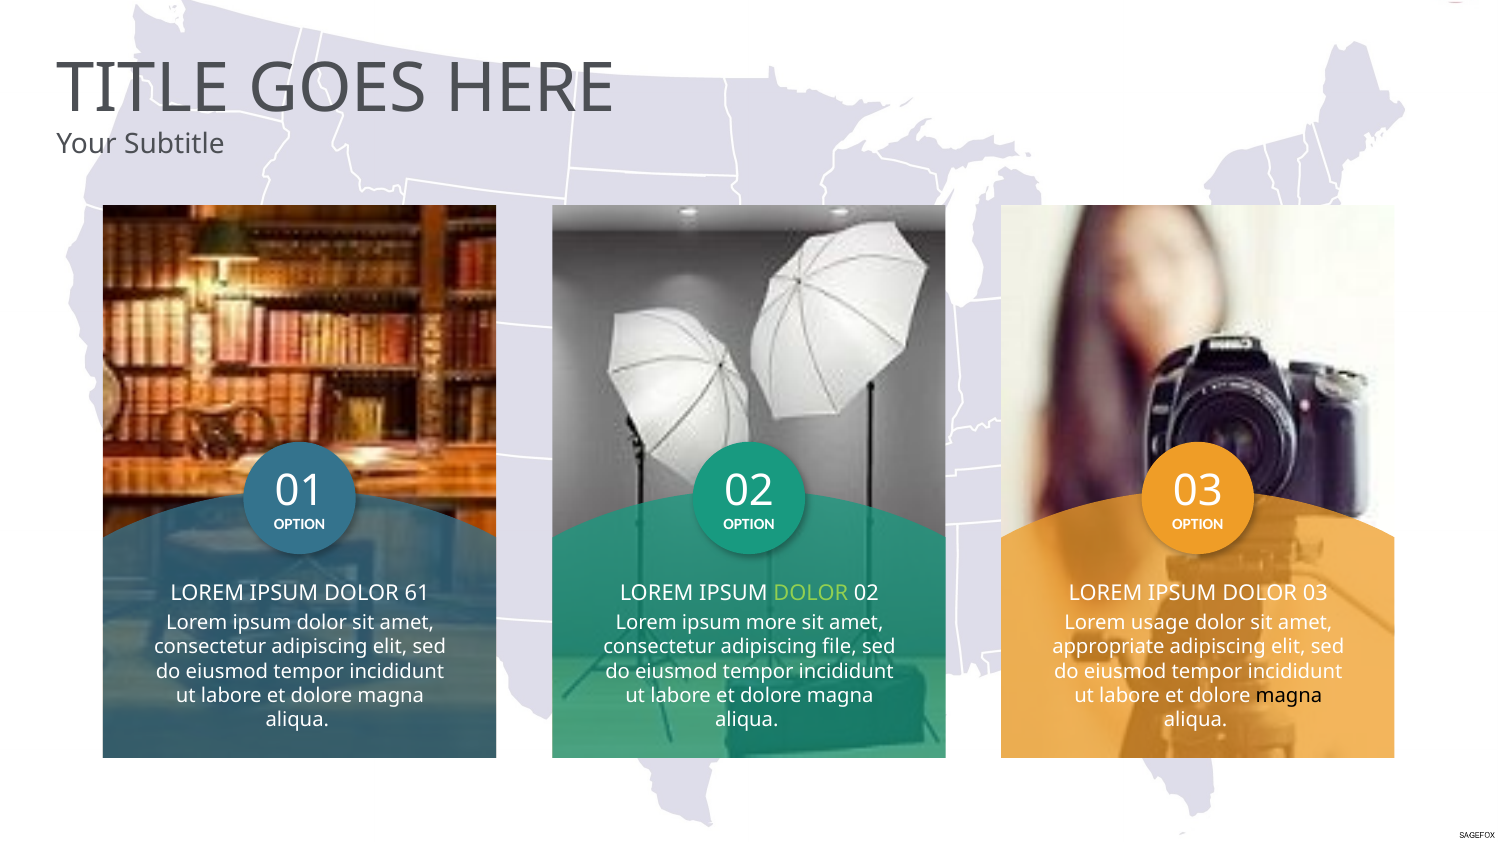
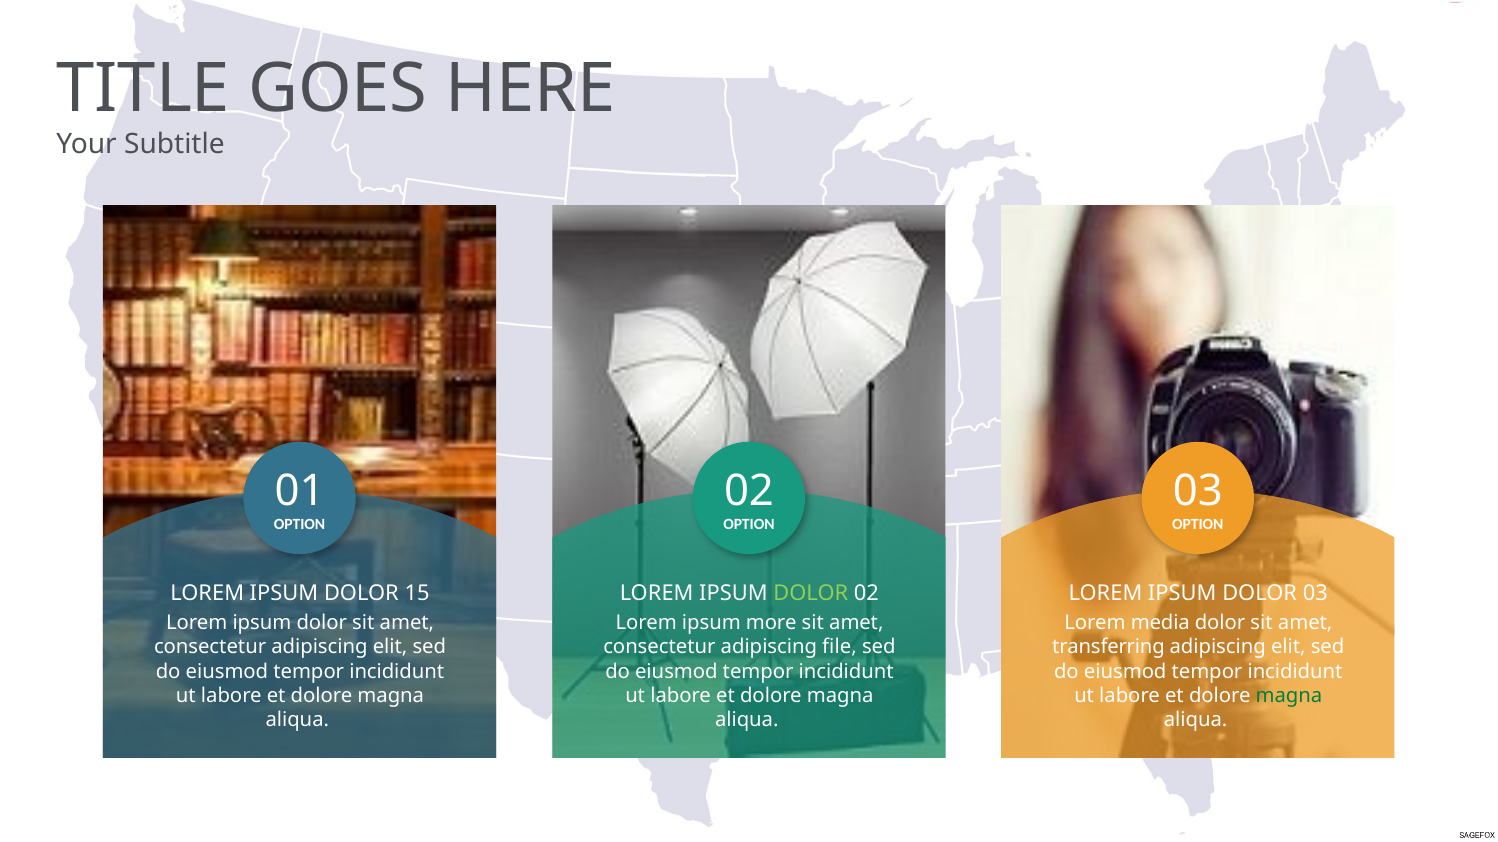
61: 61 -> 15
usage: usage -> media
appropriate: appropriate -> transferring
magna at (1289, 696) colour: black -> green
